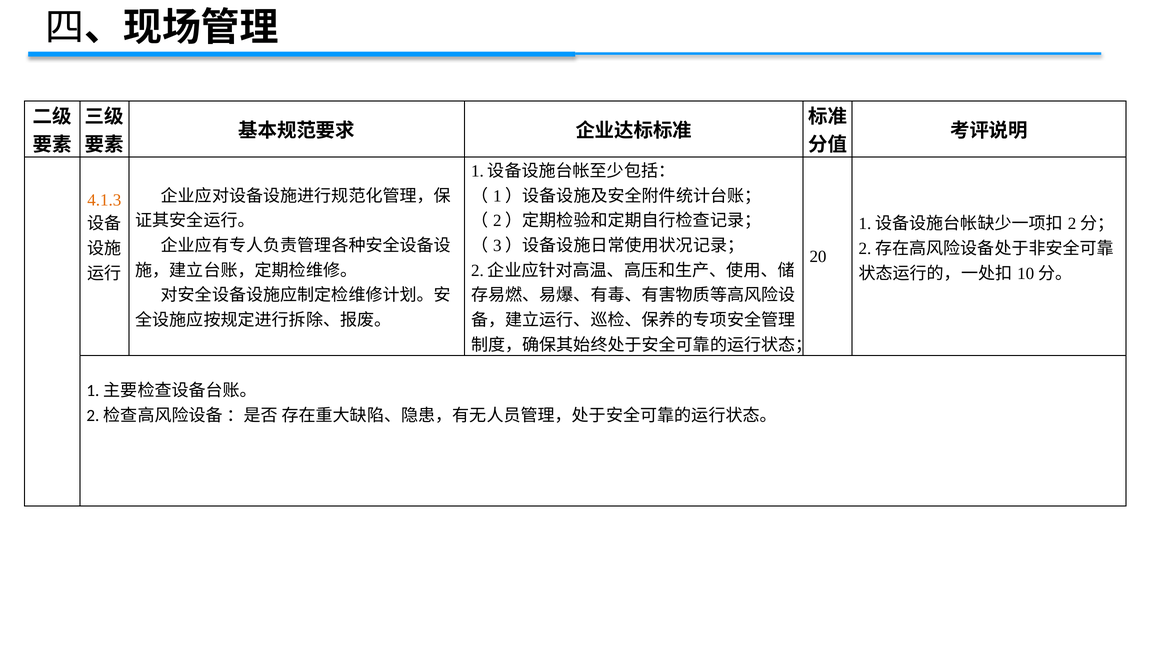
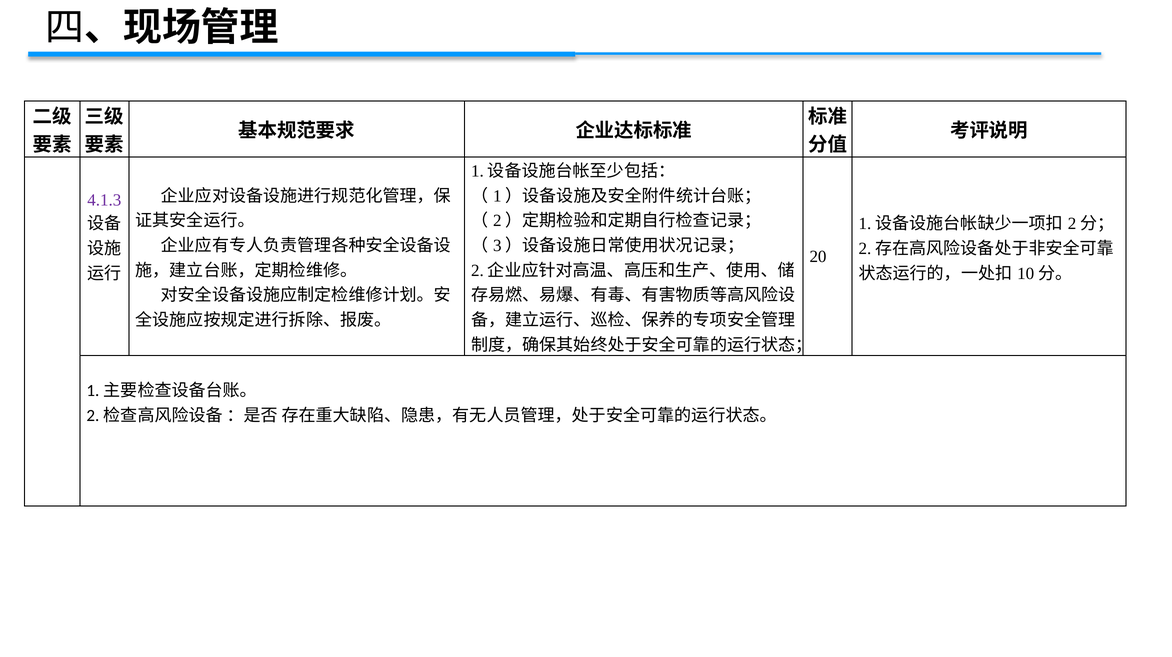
4.1.3 colour: orange -> purple
